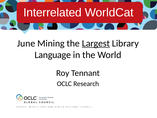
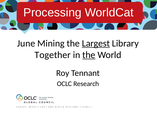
Interrelated: Interrelated -> Processing
Language: Language -> Together
the at (89, 55) underline: none -> present
